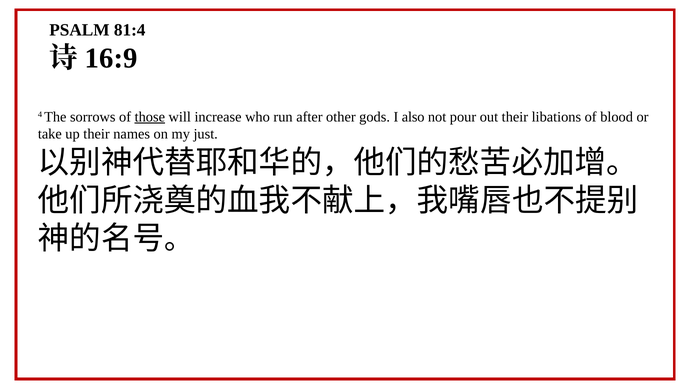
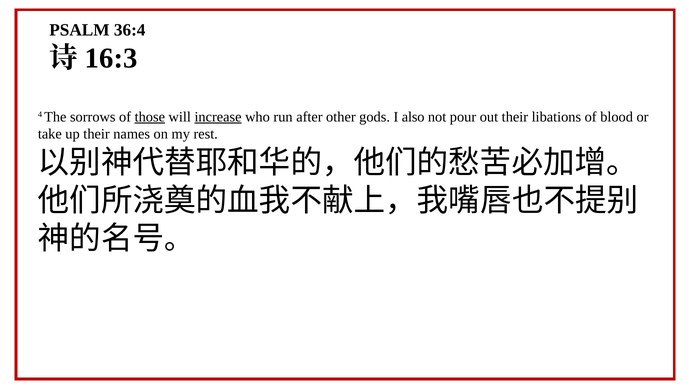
81:4: 81:4 -> 36:4
16:9: 16:9 -> 16:3
increase underline: none -> present
just: just -> rest
